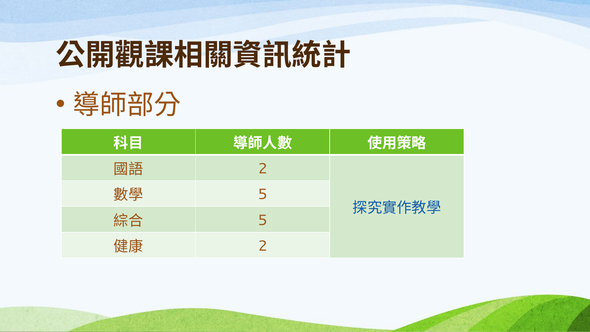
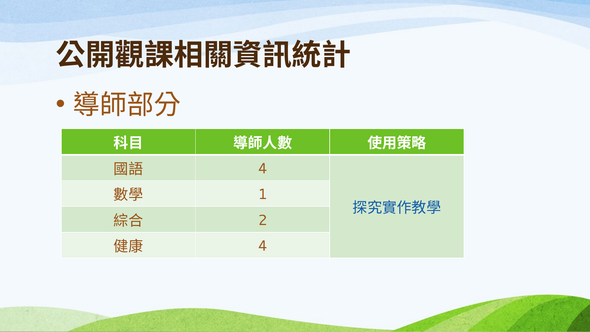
2 at (263, 168): 2 -> 4
5 at (263, 194): 5 -> 1
5 at (263, 220): 5 -> 2
2 at (263, 246): 2 -> 4
